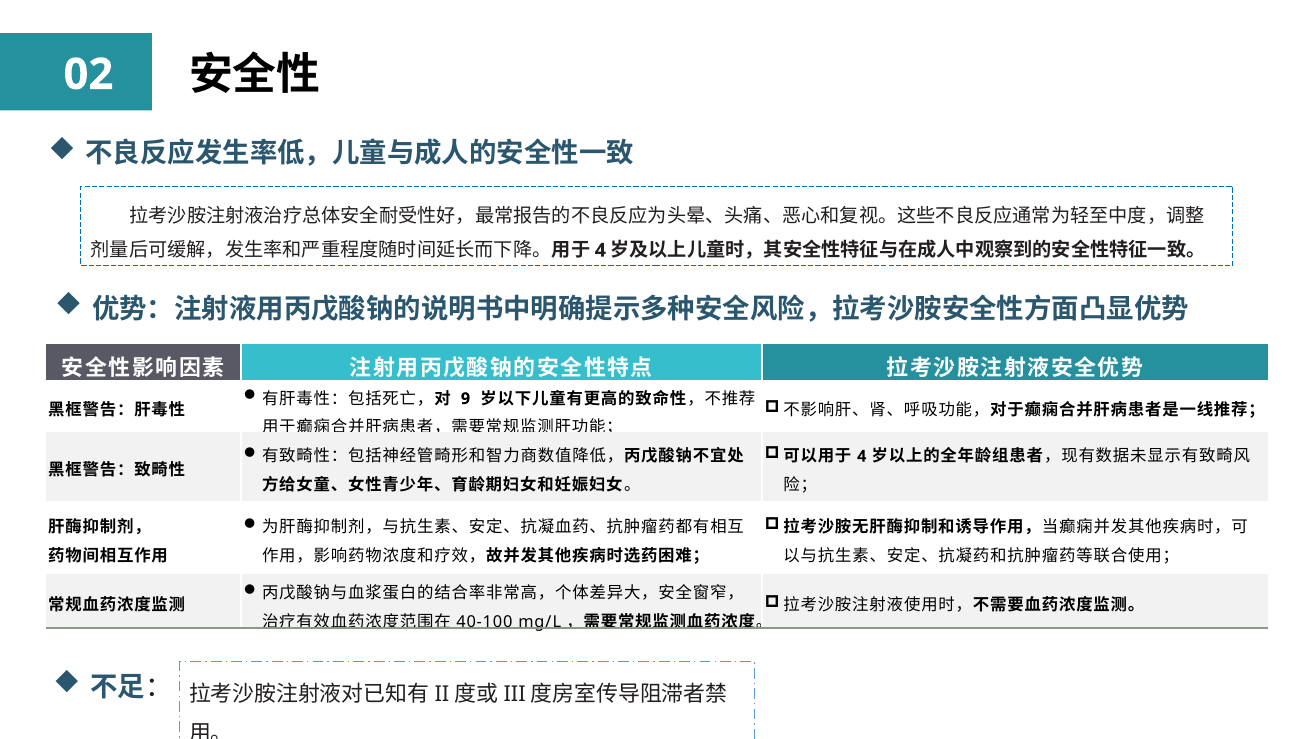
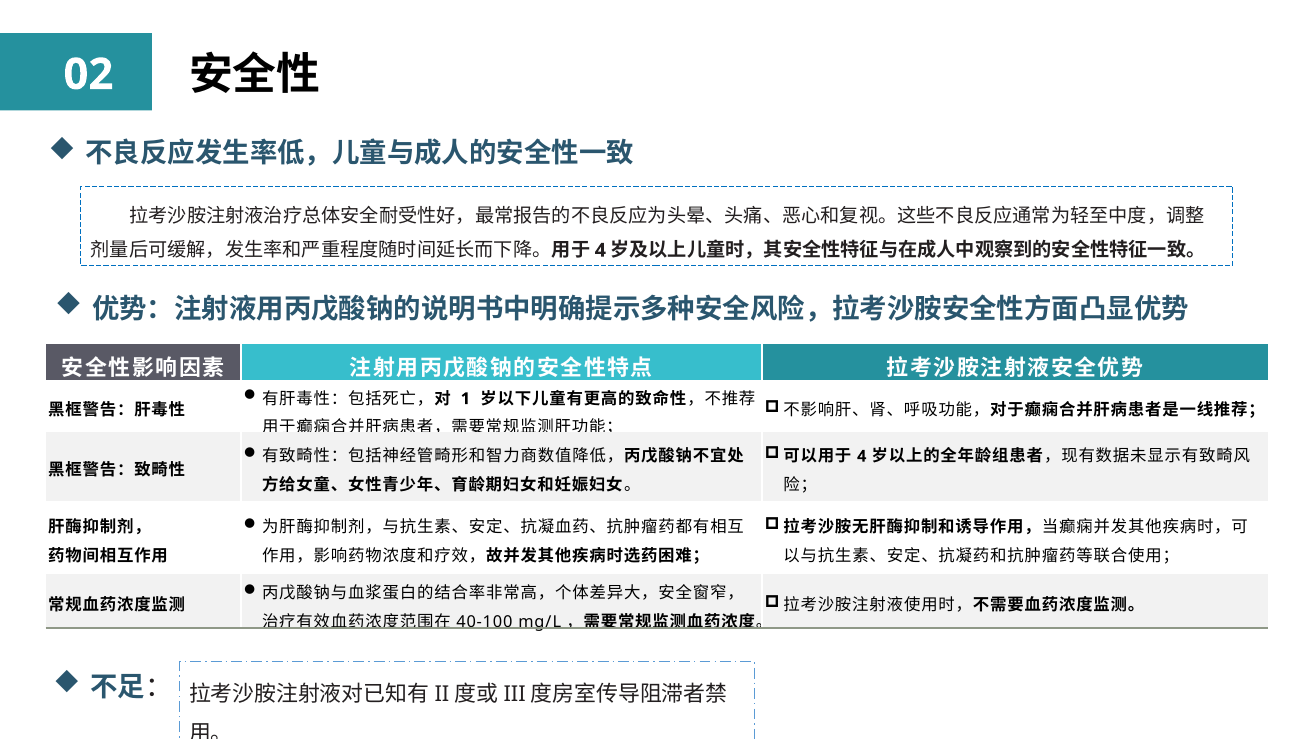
9: 9 -> 1
